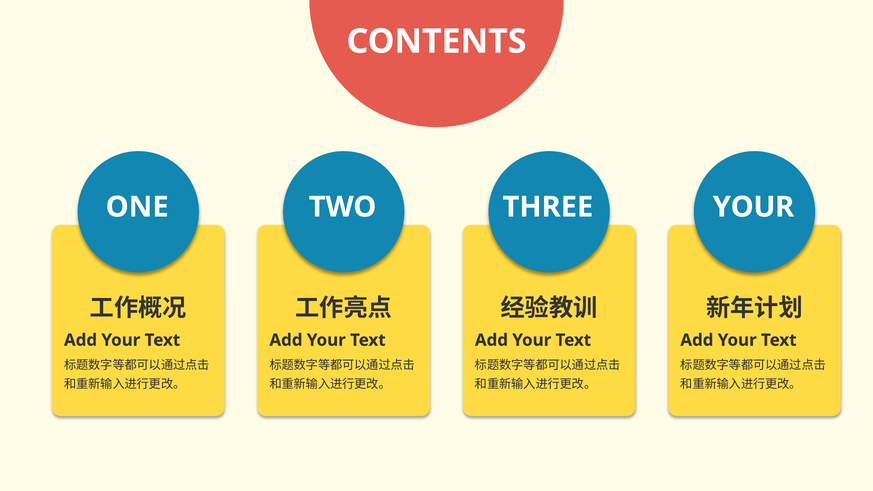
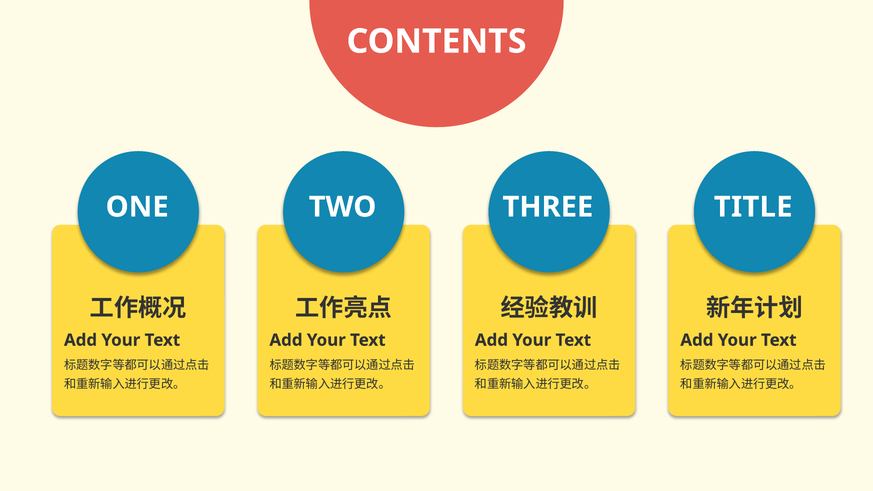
YOUR at (753, 207): YOUR -> TITLE
